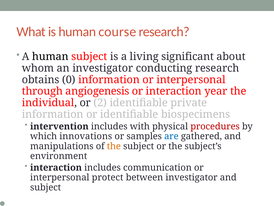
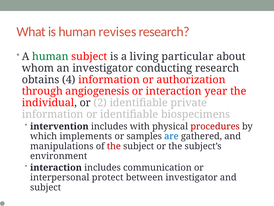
course: course -> revises
human at (50, 56) colour: black -> green
significant: significant -> particular
0: 0 -> 4
information or interpersonal: interpersonal -> authorization
innovations: innovations -> implements
the at (114, 146) colour: orange -> red
